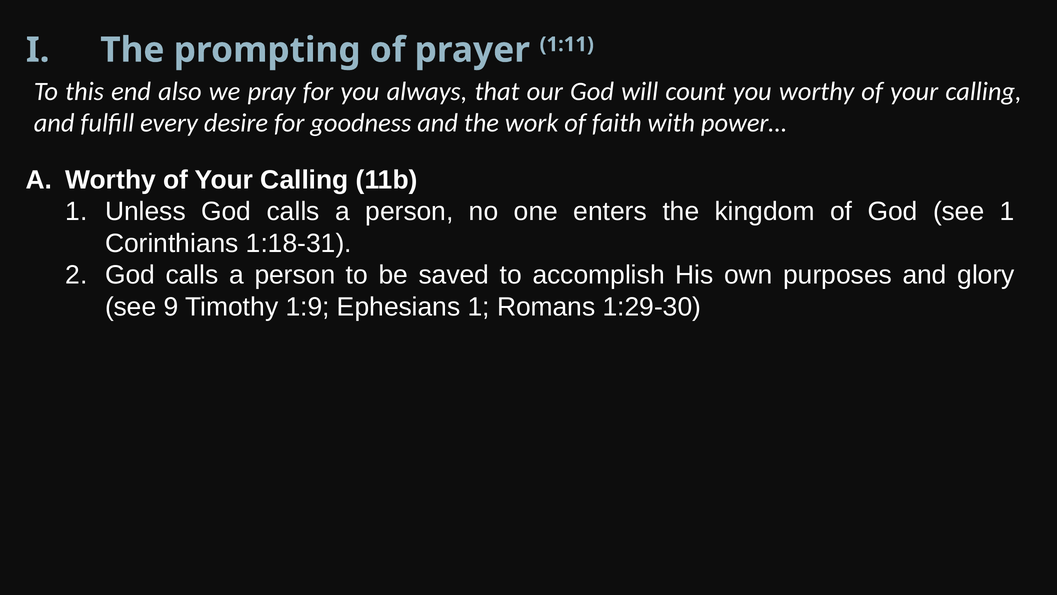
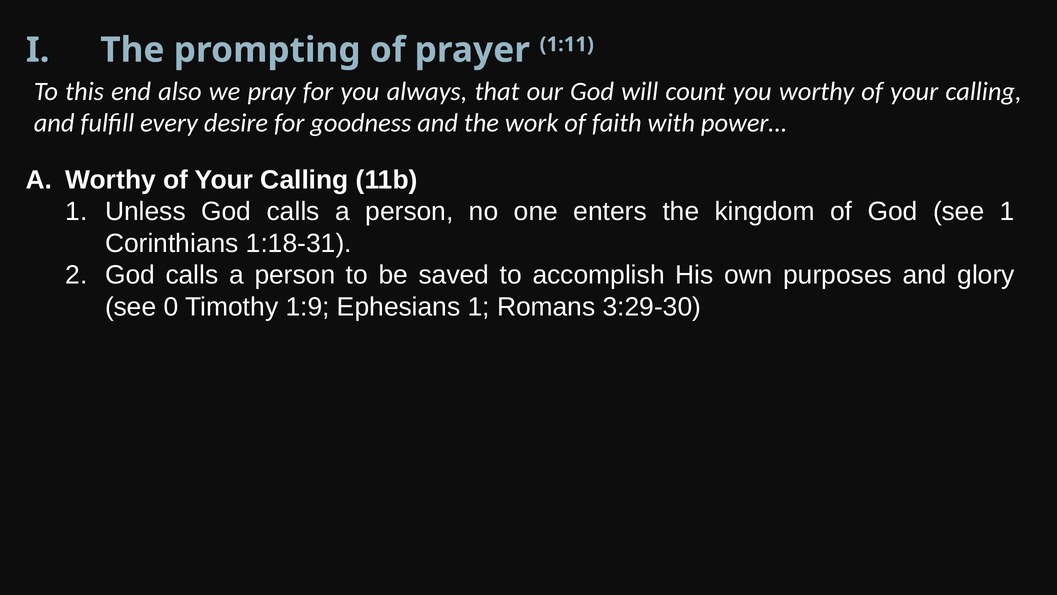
9: 9 -> 0
1:29-30: 1:29-30 -> 3:29-30
